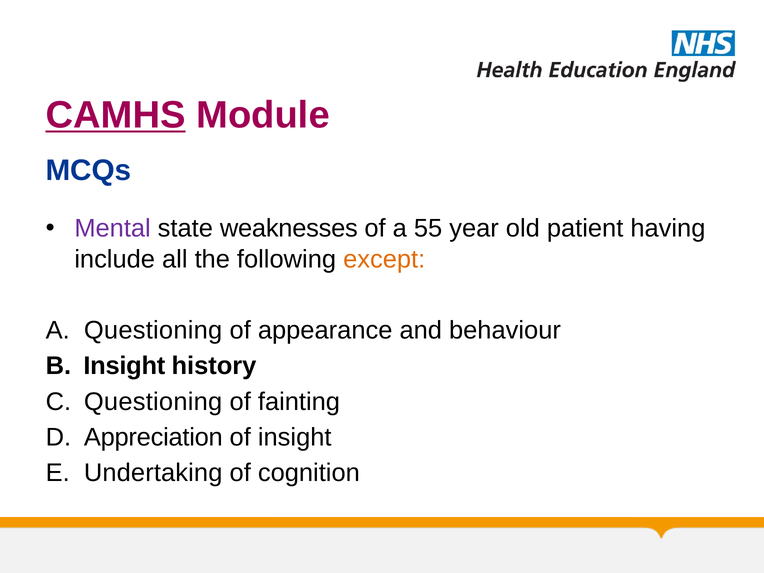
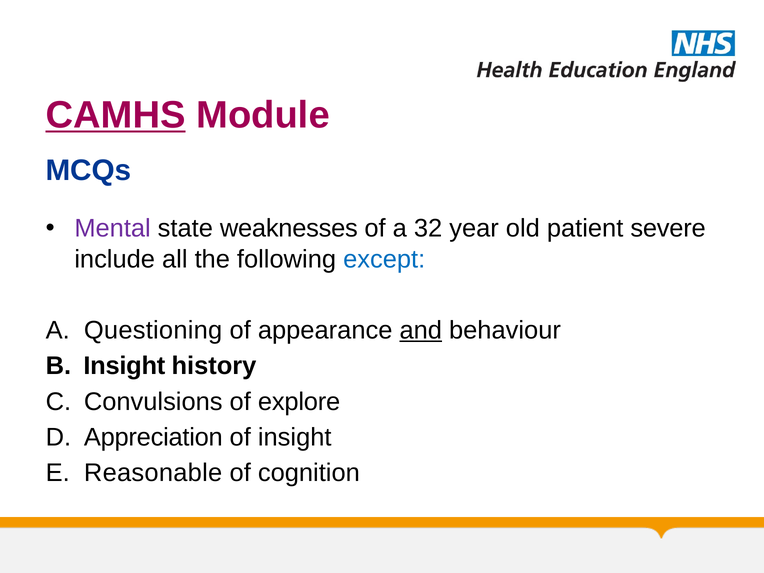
55: 55 -> 32
having: having -> severe
except colour: orange -> blue
and underline: none -> present
Questioning at (153, 402): Questioning -> Convulsions
fainting: fainting -> explore
Undertaking: Undertaking -> Reasonable
